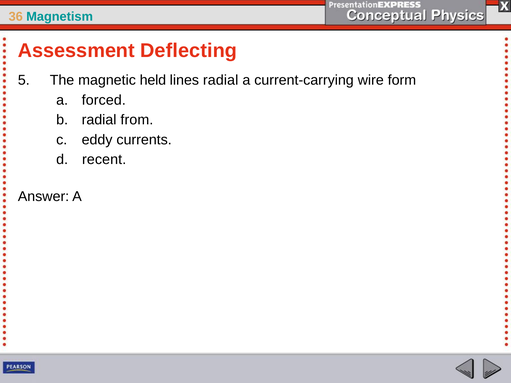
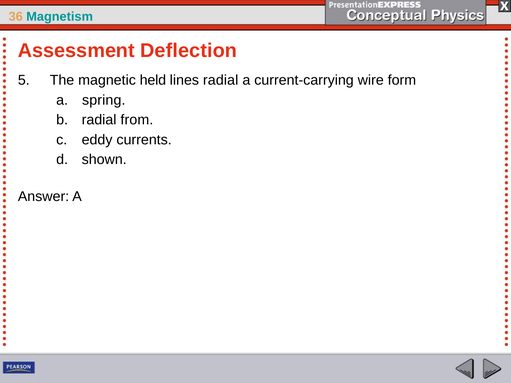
Deflecting: Deflecting -> Deflection
forced: forced -> spring
recent: recent -> shown
